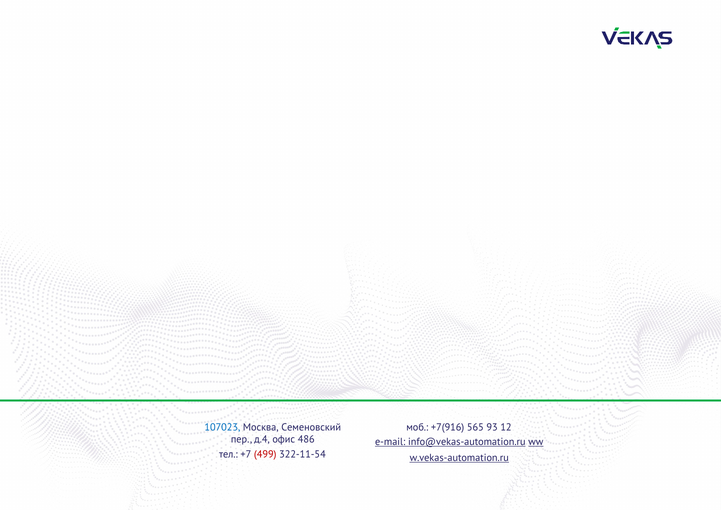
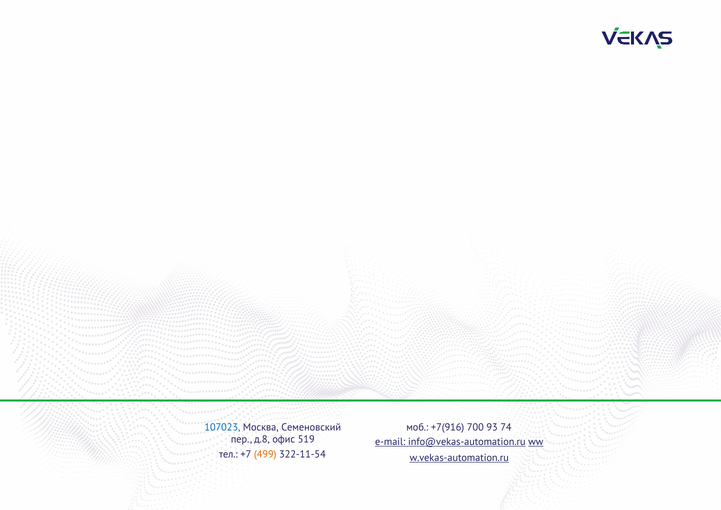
565: 565 -> 700
12: 12 -> 74
д.4: д.4 -> д.8
486: 486 -> 519
499 colour: red -> orange
